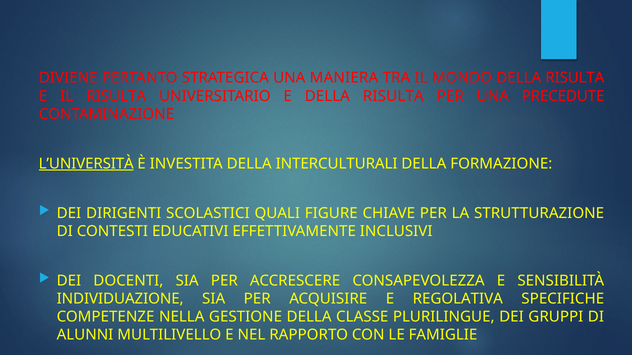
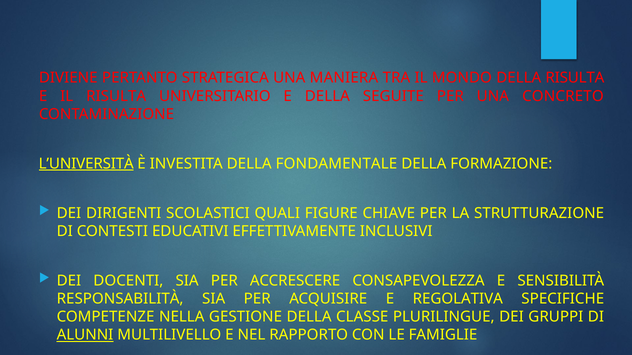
E DELLA RISULTA: RISULTA -> SEGUITE
PRECEDUTE: PRECEDUTE -> CONCRETO
INTERCULTURALI: INTERCULTURALI -> FONDAMENTALE
INDIVIDUAZIONE: INDIVIDUAZIONE -> RESPONSABILITÀ
ALUNNI underline: none -> present
